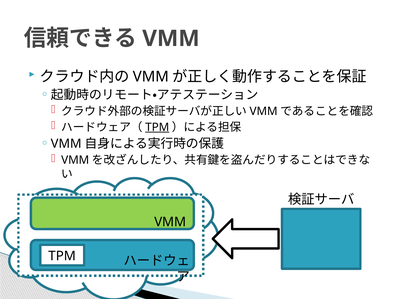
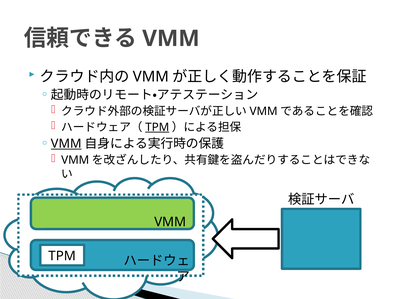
VMM at (66, 143) underline: none -> present
